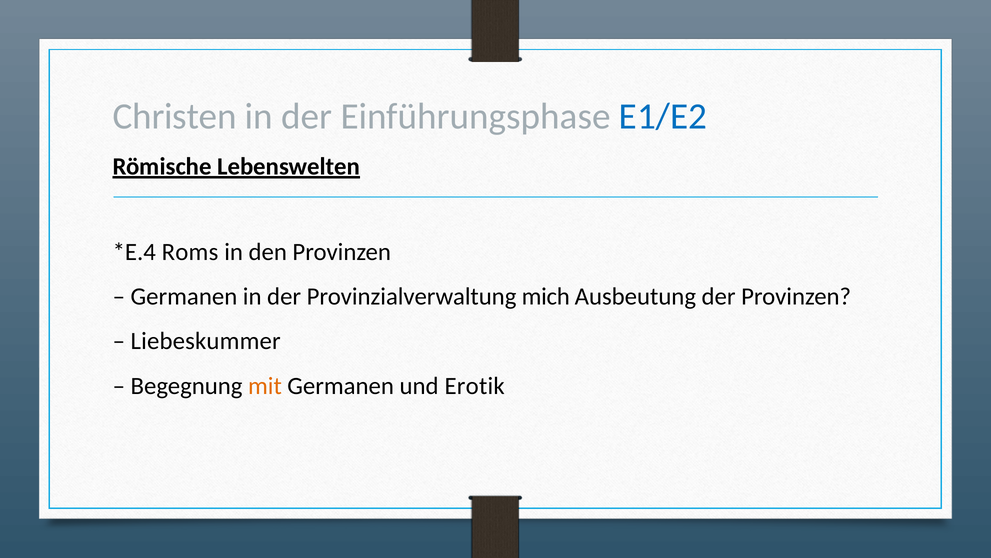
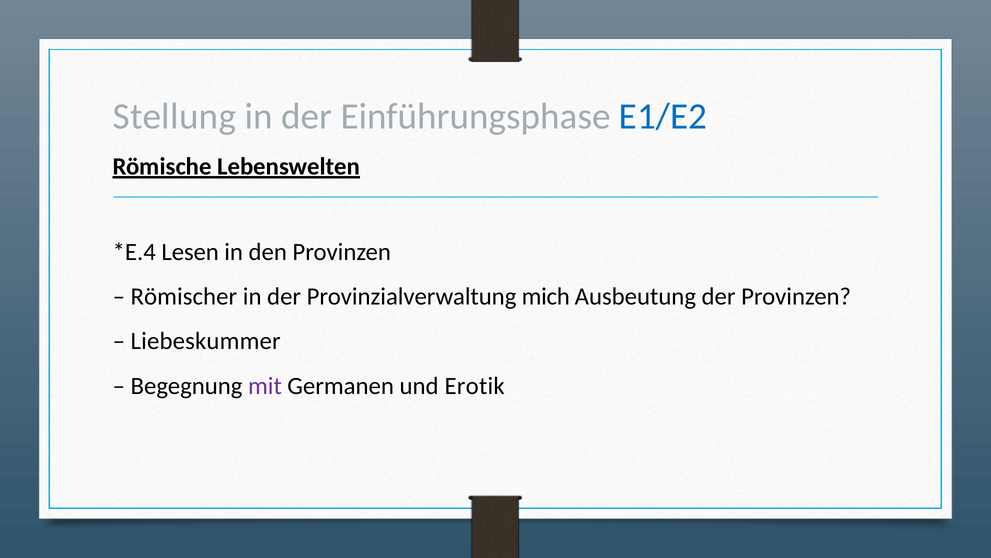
Christen: Christen -> Stellung
Roms: Roms -> Lesen
Germanen at (184, 296): Germanen -> Römischer
mit colour: orange -> purple
